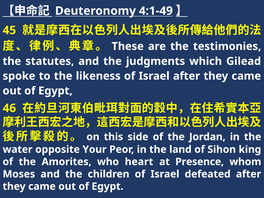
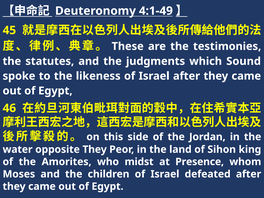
Gilead: Gilead -> Sound
opposite Your: Your -> They
heart: heart -> midst
